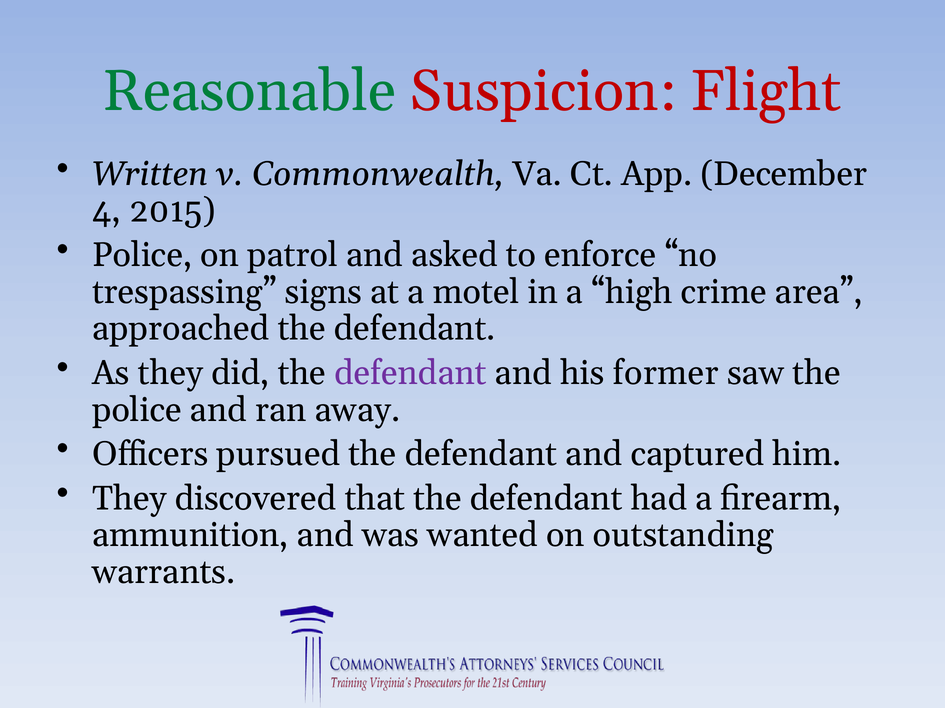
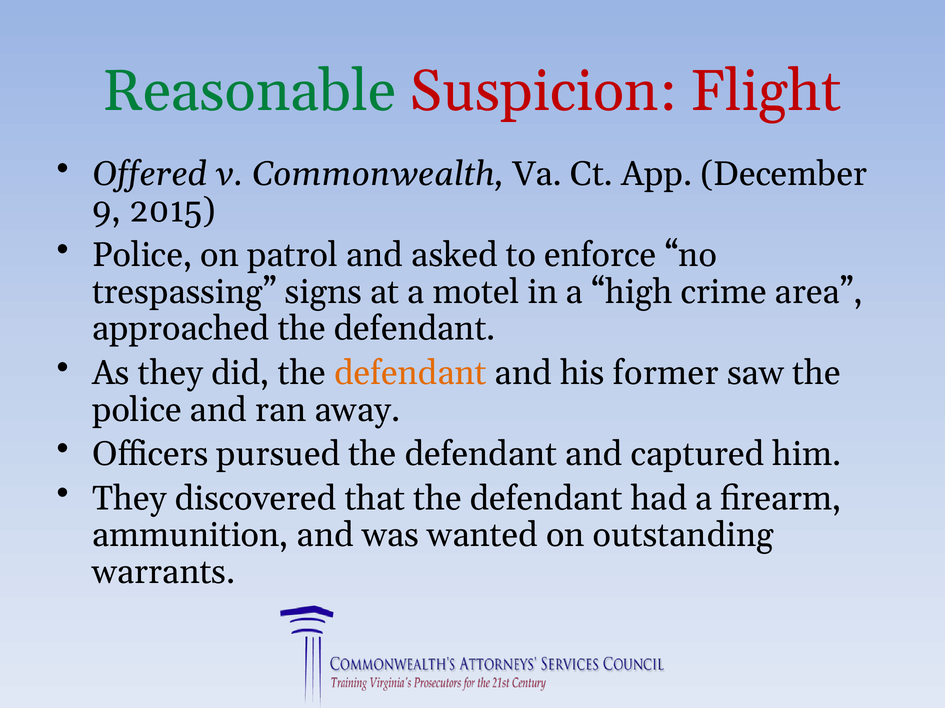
Written: Written -> Offered
4: 4 -> 9
defendant at (410, 373) colour: purple -> orange
